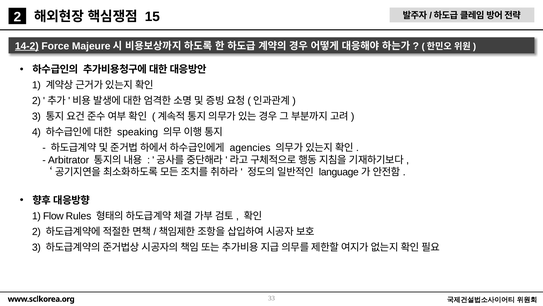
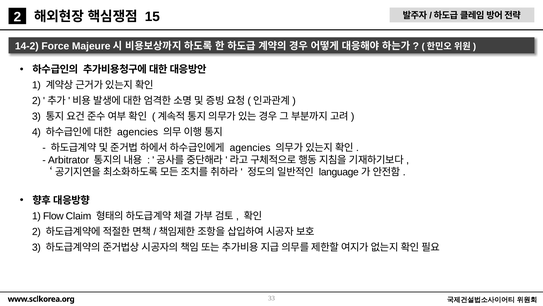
14-2 underline: present -> none
speaking at (138, 132): speaking -> agencies
Rules: Rules -> Claim
